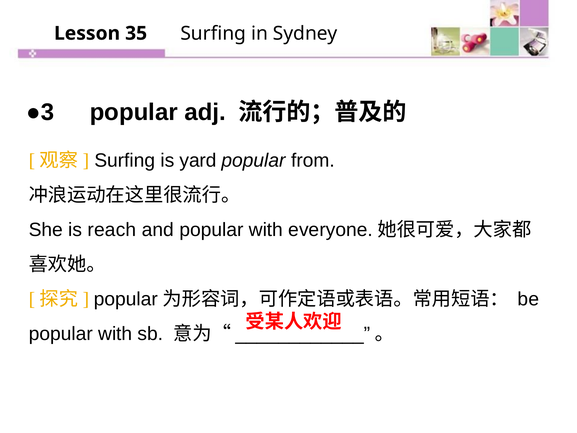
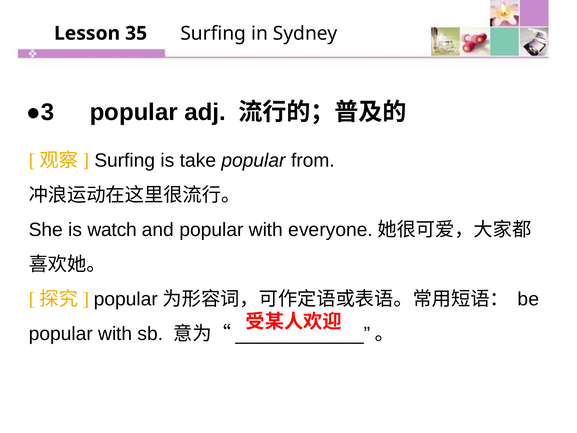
yard: yard -> take
reach: reach -> watch
